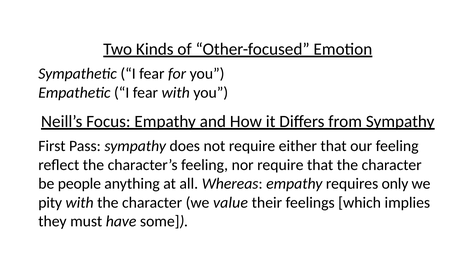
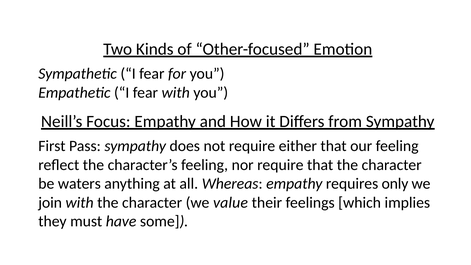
people: people -> waters
pity: pity -> join
